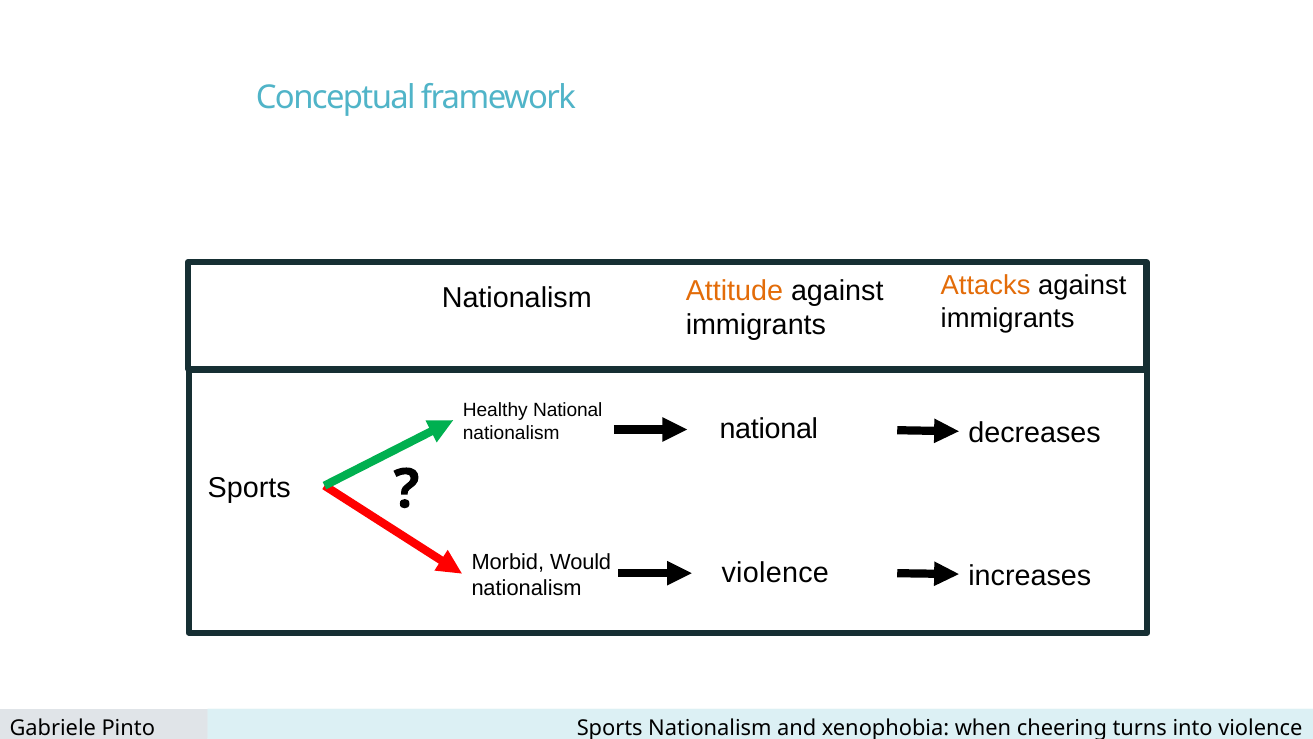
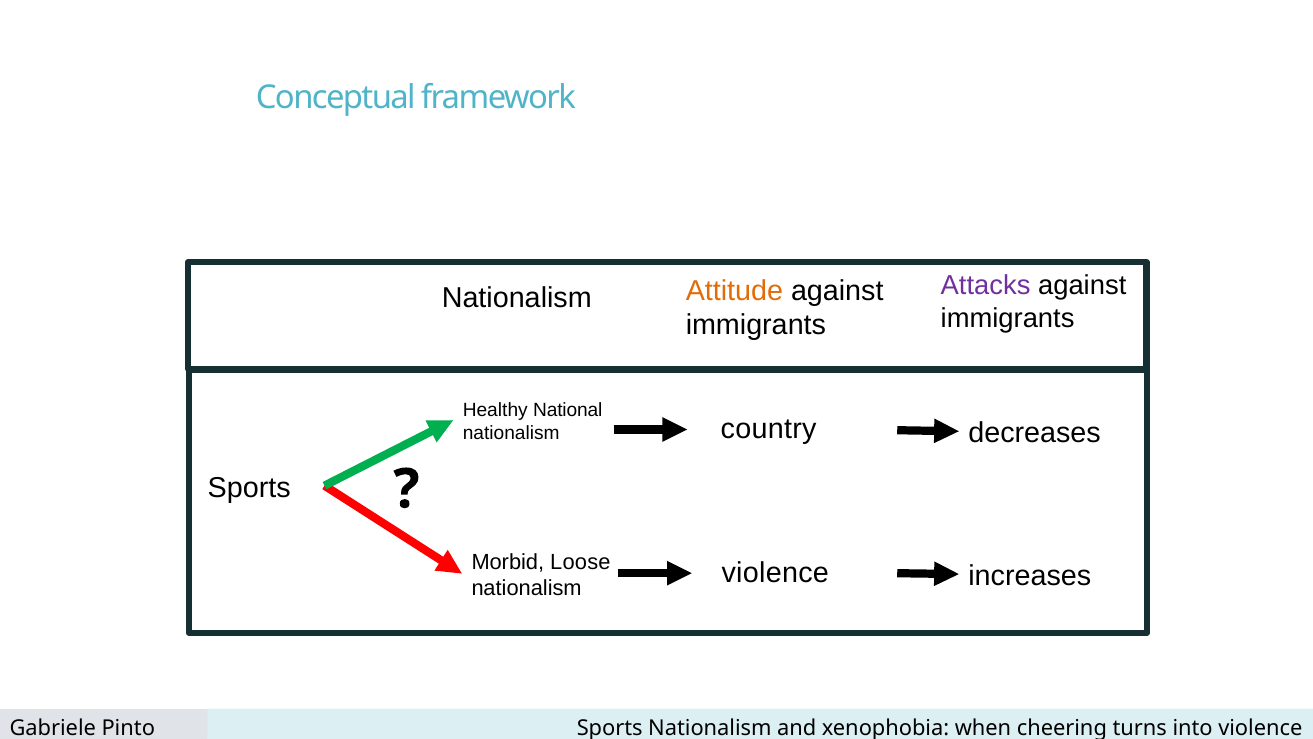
Attacks at (986, 285) colour: orange -> purple
nationalism national: national -> country
Would: Would -> Loose
